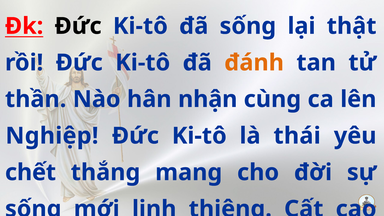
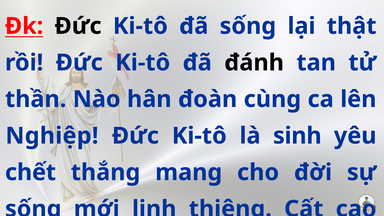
đánh colour: orange -> black
nhận: nhận -> đoàn
thái: thái -> sinh
